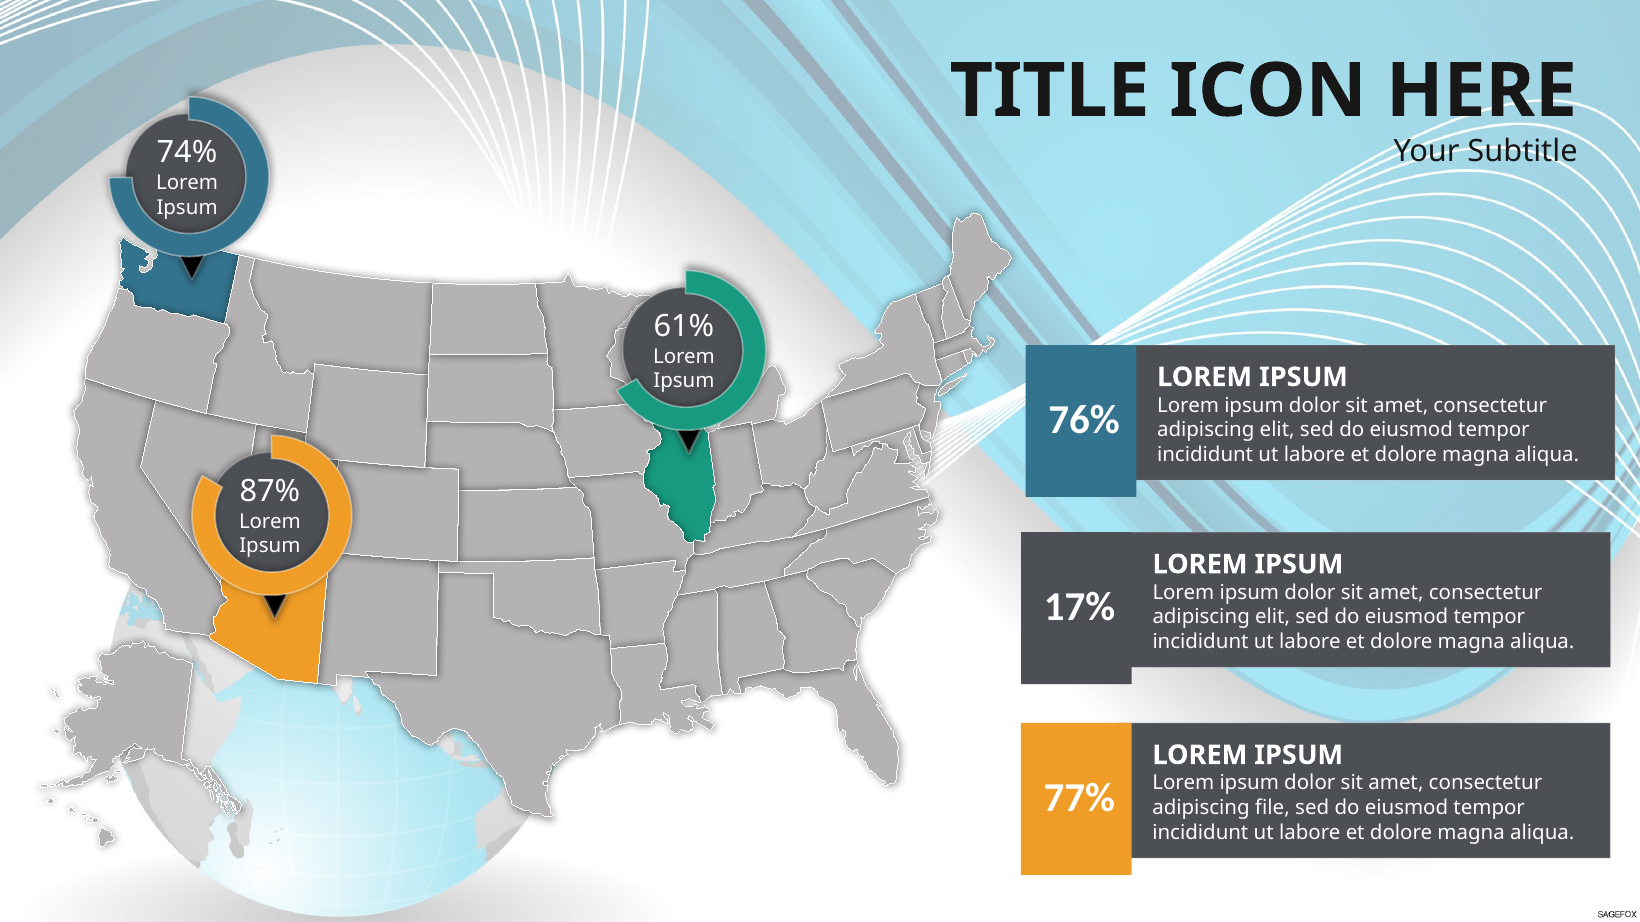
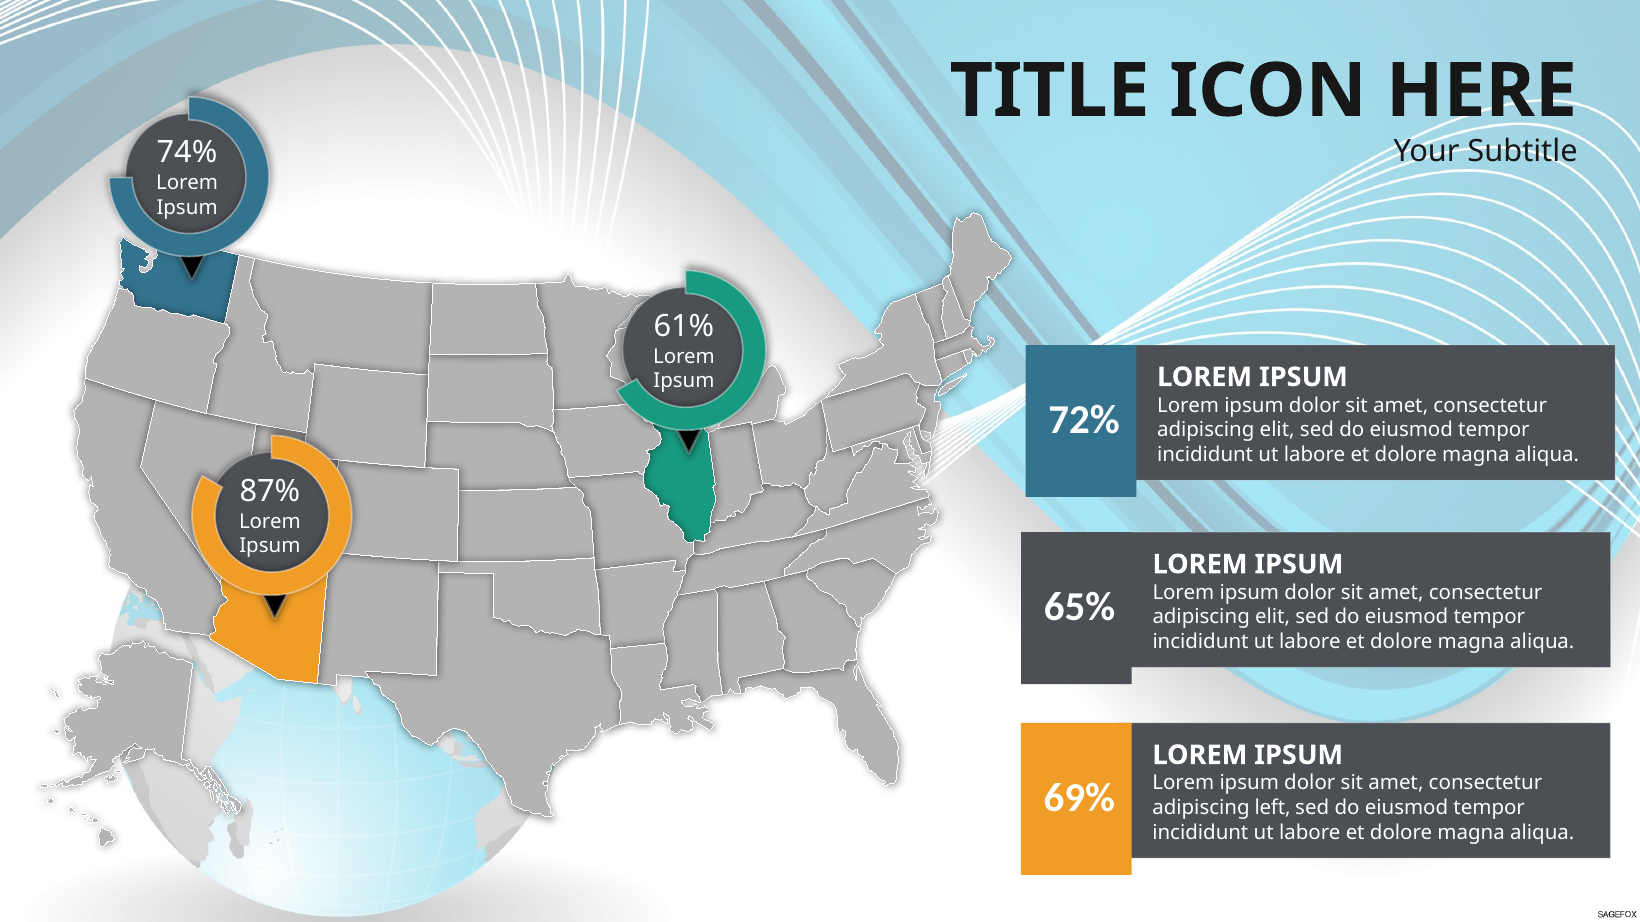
76%: 76% -> 72%
17%: 17% -> 65%
77%: 77% -> 69%
file: file -> left
